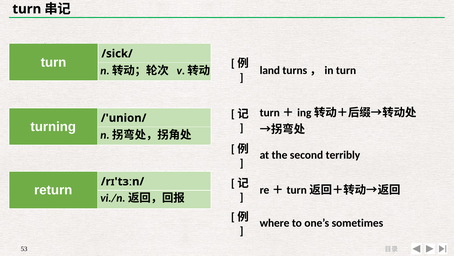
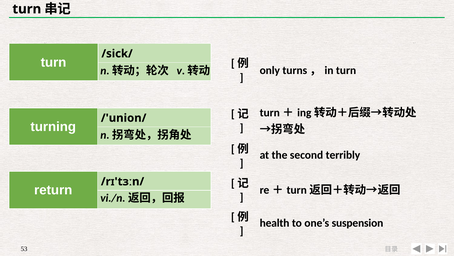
land: land -> only
where: where -> health
sometimes: sometimes -> suspension
